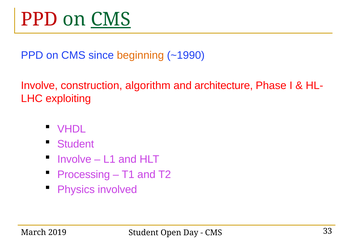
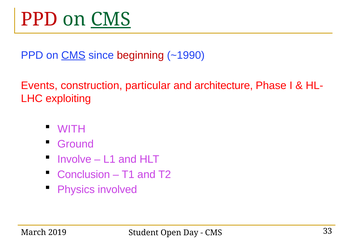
CMS at (73, 55) underline: none -> present
beginning colour: orange -> red
Involve at (39, 86): Involve -> Events
algorithm: algorithm -> particular
VHDL: VHDL -> WITH
Student at (76, 144): Student -> Ground
Processing: Processing -> Conclusion
